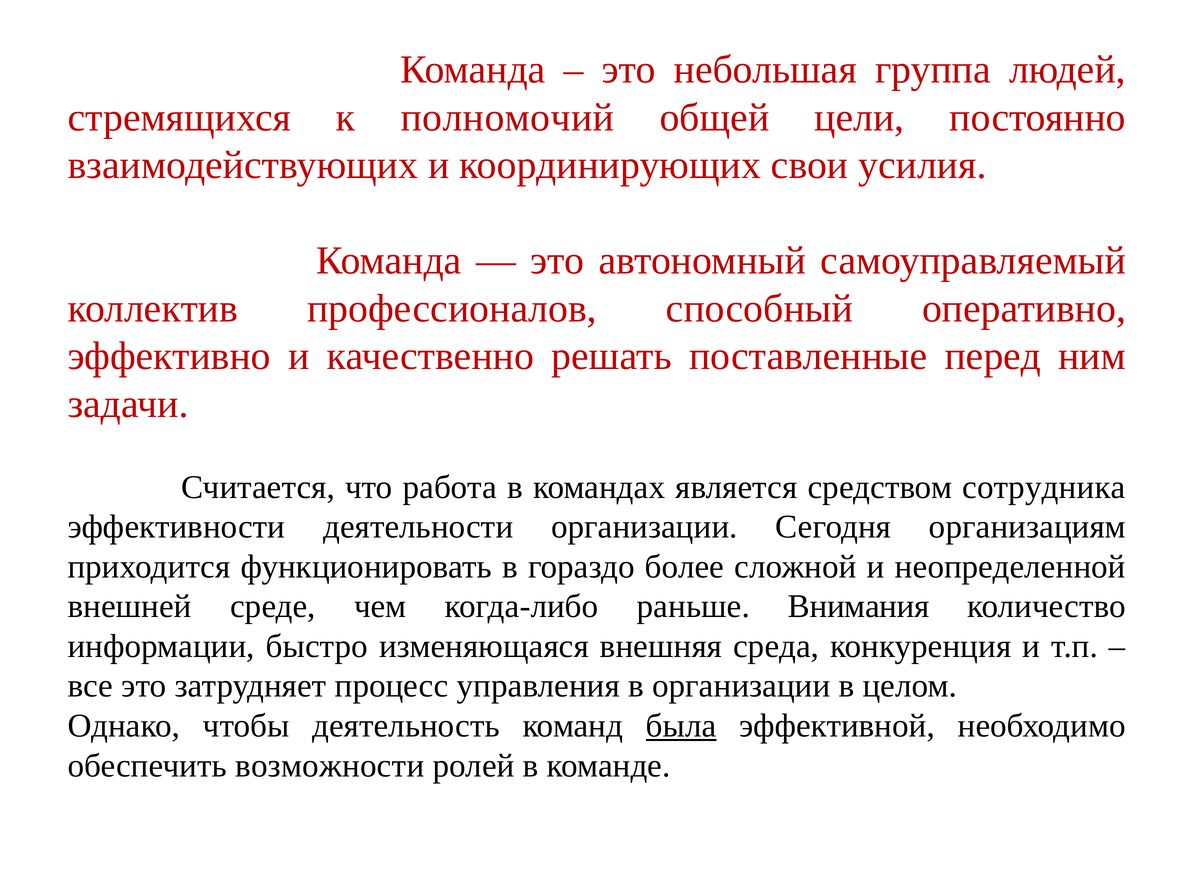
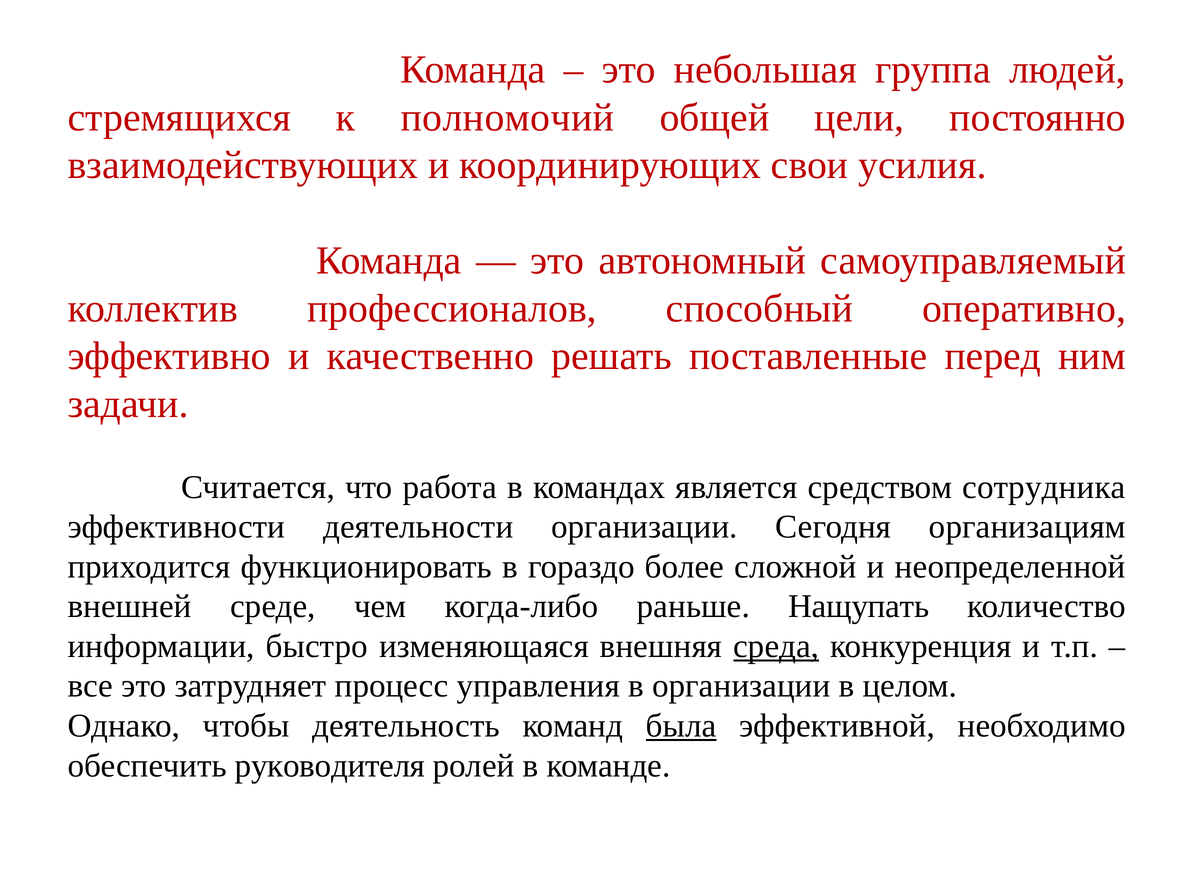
Внимания: Внимания -> Нащупать
среда underline: none -> present
возможности: возможности -> руководителя
